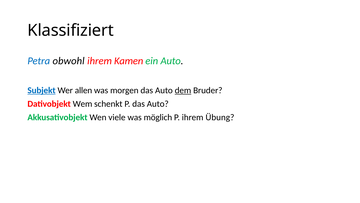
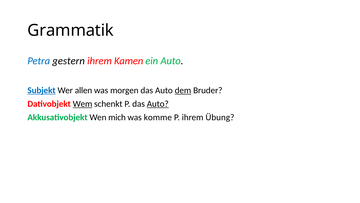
Klassifiziert: Klassifiziert -> Grammatik
obwohl: obwohl -> gestern
Wem underline: none -> present
Auto at (158, 104) underline: none -> present
viele: viele -> mich
möglich: möglich -> komme
